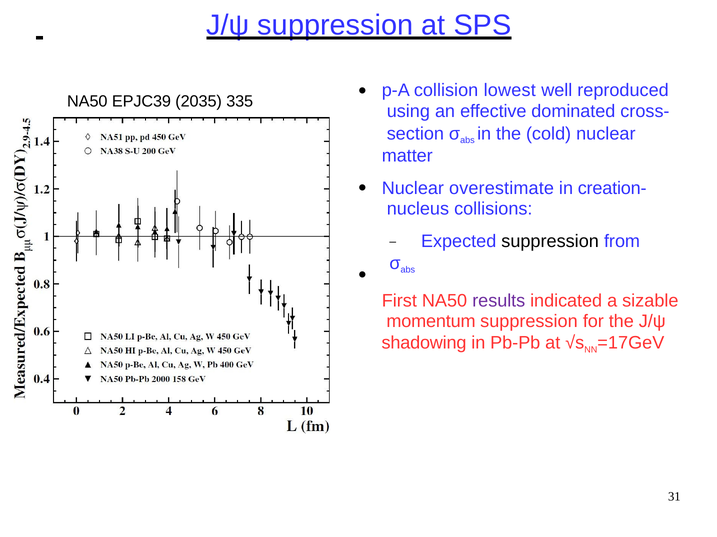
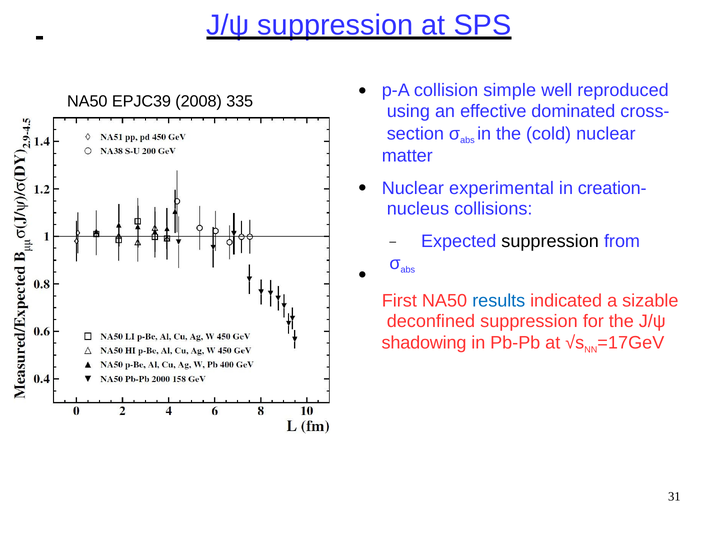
lowest: lowest -> simple
2035: 2035 -> 2008
overestimate: overestimate -> experimental
results colour: purple -> blue
momentum: momentum -> deconfined
